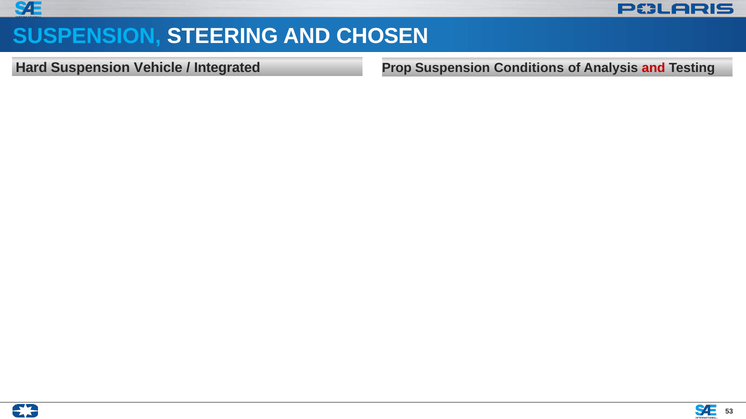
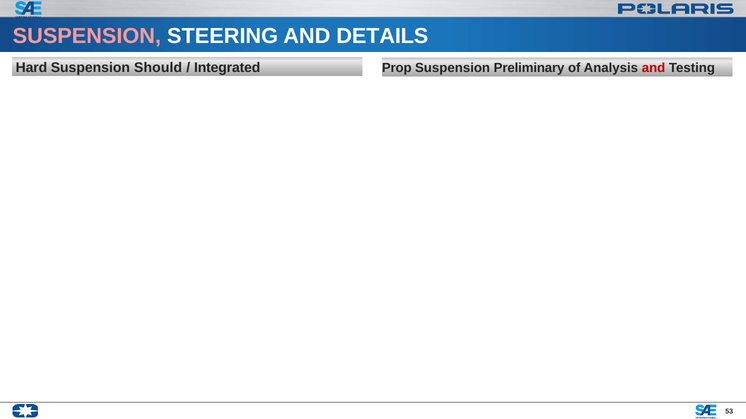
SUSPENSION at (87, 36) colour: light blue -> pink
CHOSEN: CHOSEN -> DETAILS
Vehicle: Vehicle -> Should
Conditions: Conditions -> Preliminary
